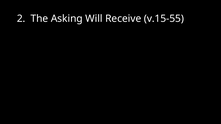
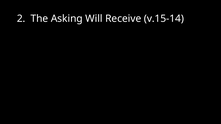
v.15-55: v.15-55 -> v.15-14
